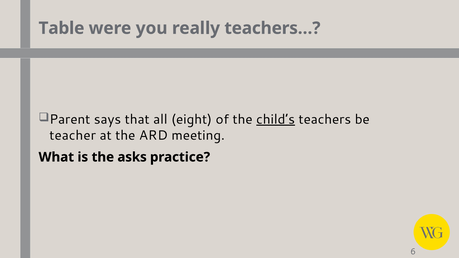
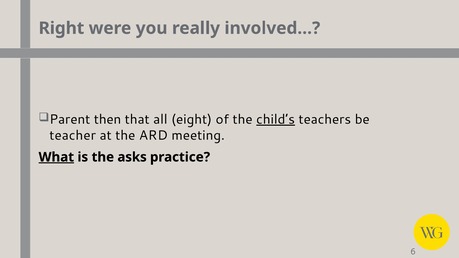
Table: Table -> Right
teachers…: teachers… -> involved…
says: says -> then
What underline: none -> present
